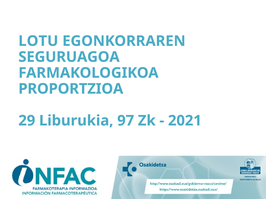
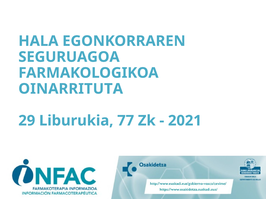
LOTU: LOTU -> HALA
PROPORTZIOA: PROPORTZIOA -> OINARRITUTA
97: 97 -> 77
